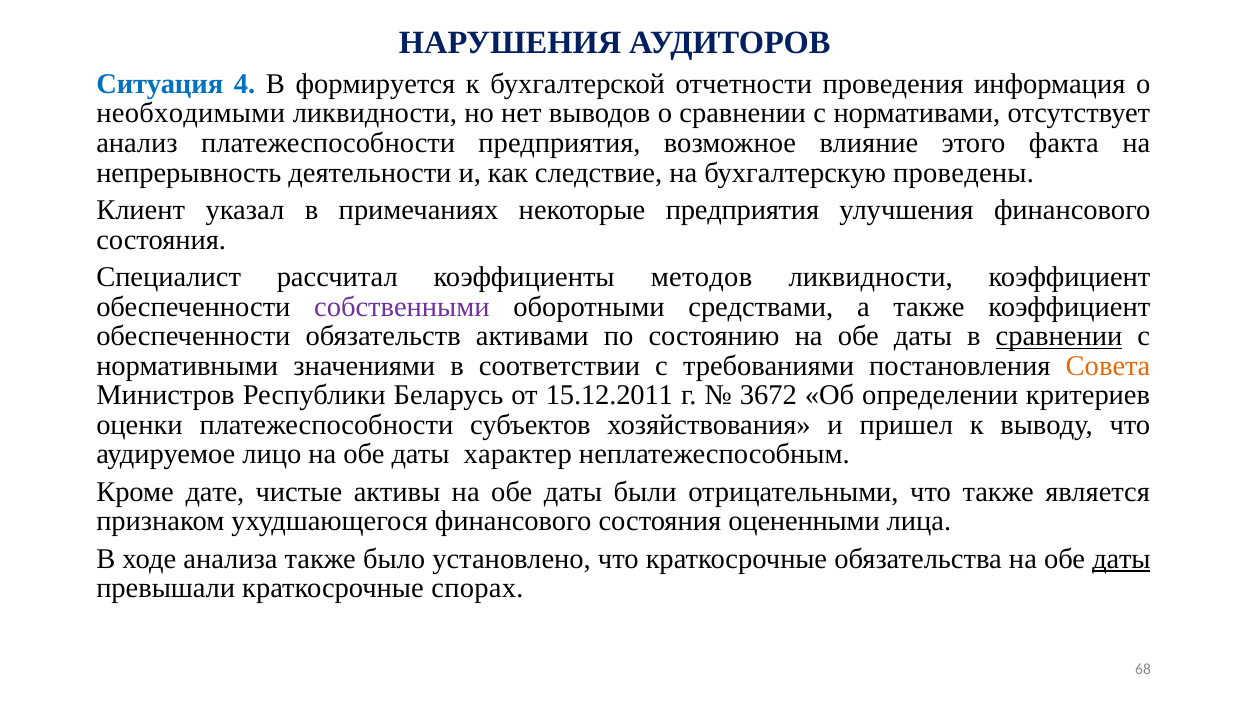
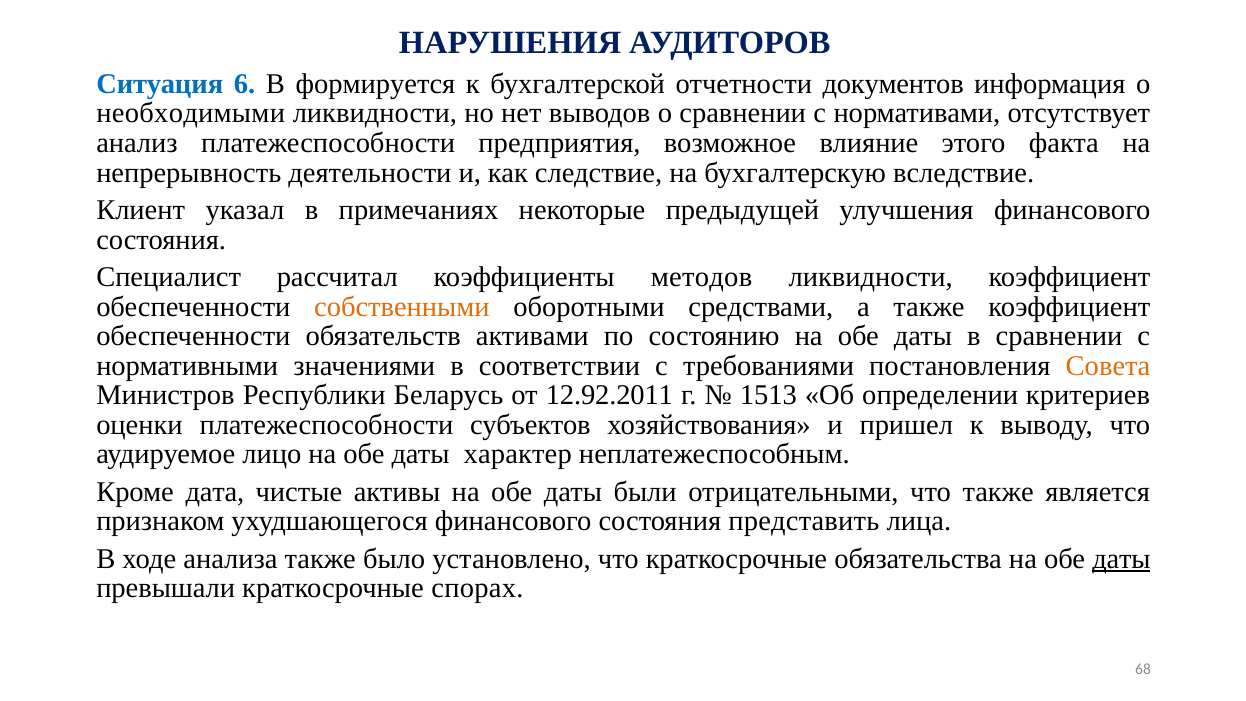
4: 4 -> 6
проведения: проведения -> документов
проведены: проведены -> вследствие
некоторые предприятия: предприятия -> предыдущей
собственными colour: purple -> orange
сравнении at (1059, 336) underline: present -> none
15.12.2011: 15.12.2011 -> 12.92.2011
3672: 3672 -> 1513
дате: дате -> дата
оцененными: оцененными -> представить
